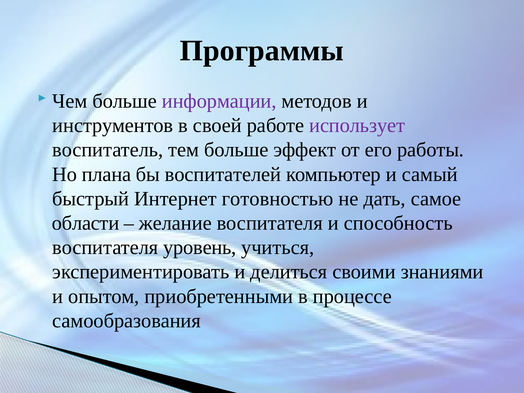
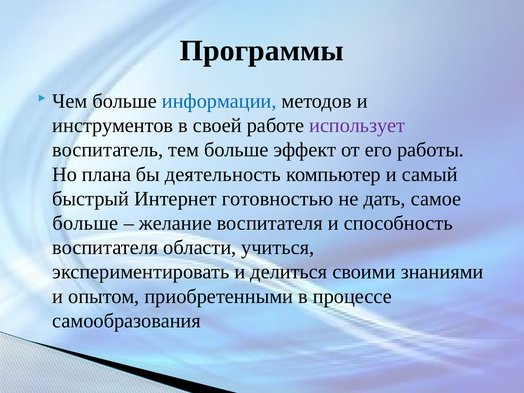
информации colour: purple -> blue
воспитателей: воспитателей -> деятельность
области at (86, 223): области -> больше
уровень: уровень -> области
